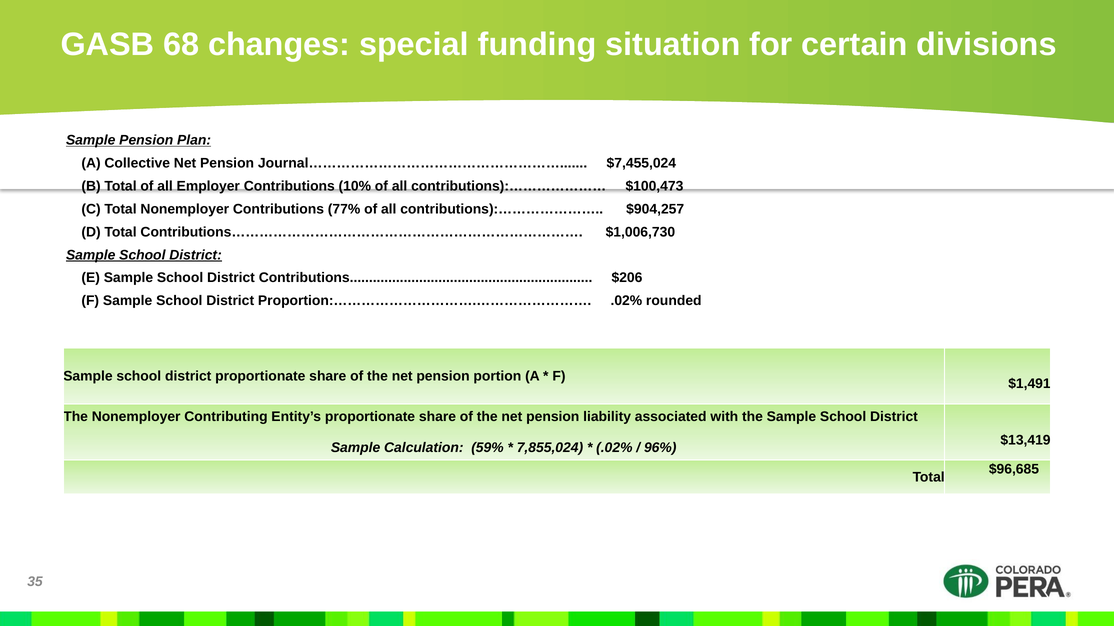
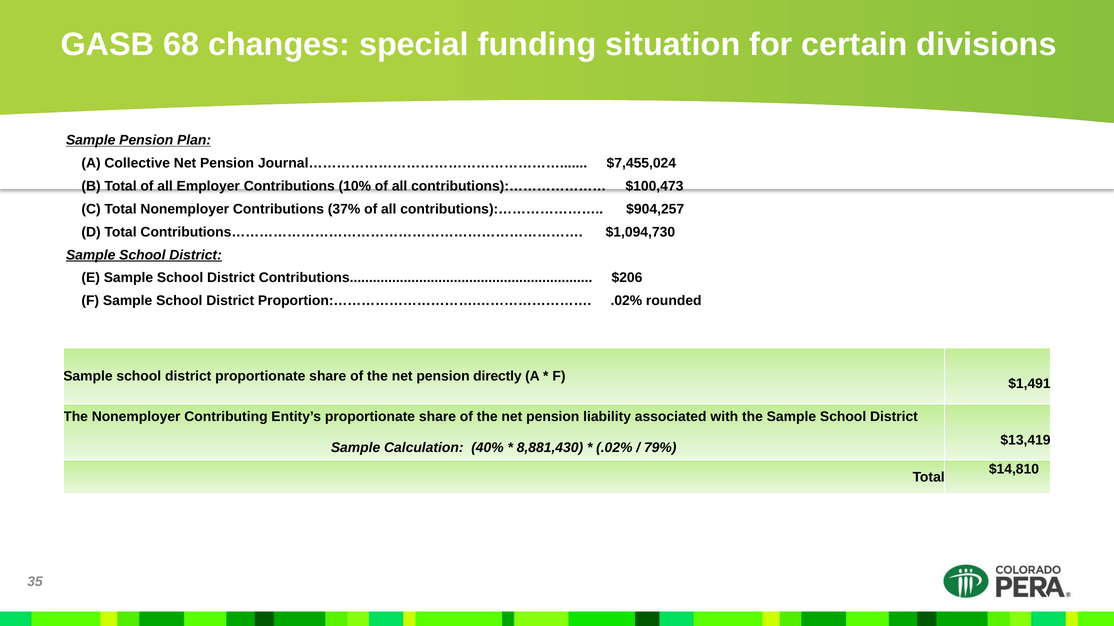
77%: 77% -> 37%
$1,006,730: $1,006,730 -> $1,094,730
portion: portion -> directly
59%: 59% -> 40%
7,855,024: 7,855,024 -> 8,881,430
96%: 96% -> 79%
$96,685: $96,685 -> $14,810
